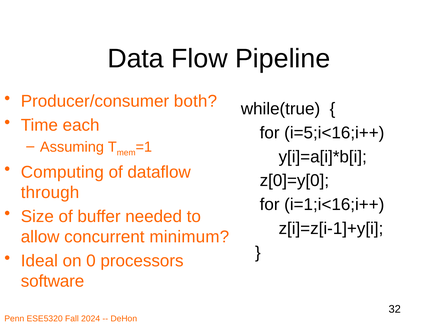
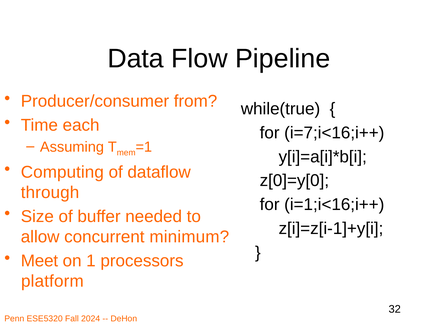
both: both -> from
i=5;i<16;i++: i=5;i<16;i++ -> i=7;i<16;i++
Ideal: Ideal -> Meet
0: 0 -> 1
software: software -> platform
